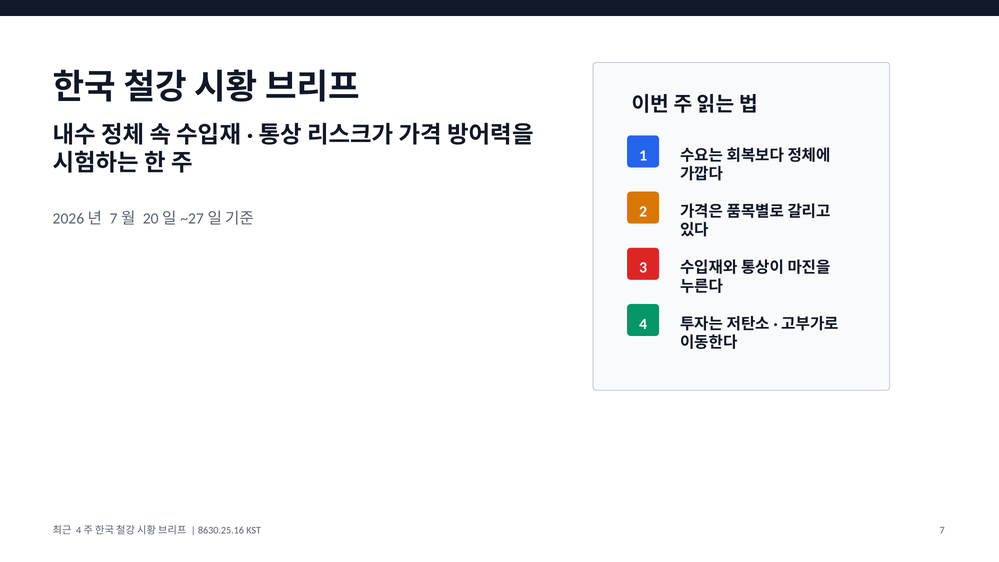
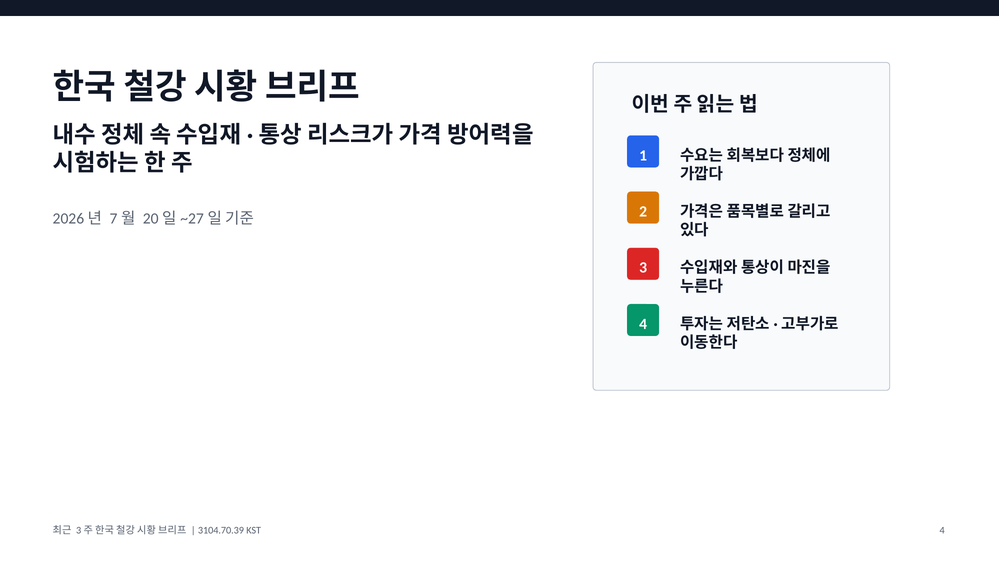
4 at (79, 530): 4 -> 3
8630.25.16: 8630.25.16 -> 3104.70.39
KST 7: 7 -> 4
